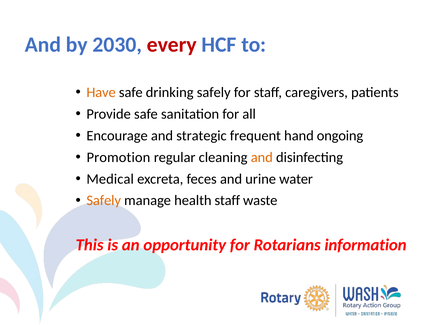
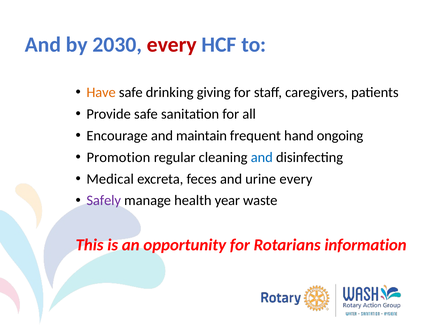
drinking safely: safely -> giving
strategic: strategic -> maintain
and at (262, 157) colour: orange -> blue
urine water: water -> every
Safely at (104, 200) colour: orange -> purple
health staff: staff -> year
